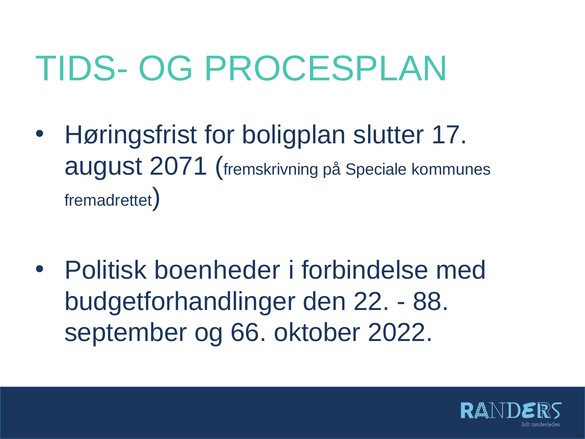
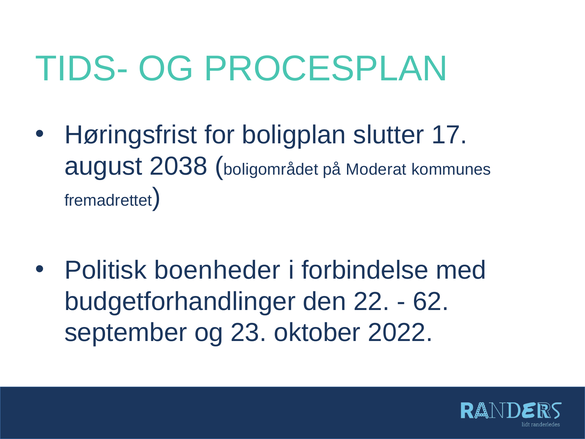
2071: 2071 -> 2038
fremskrivning: fremskrivning -> boligområdet
Speciale: Speciale -> Moderat
88: 88 -> 62
66: 66 -> 23
